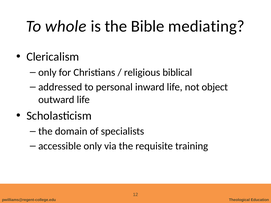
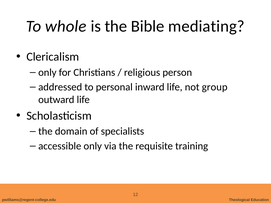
biblical: biblical -> person
object: object -> group
